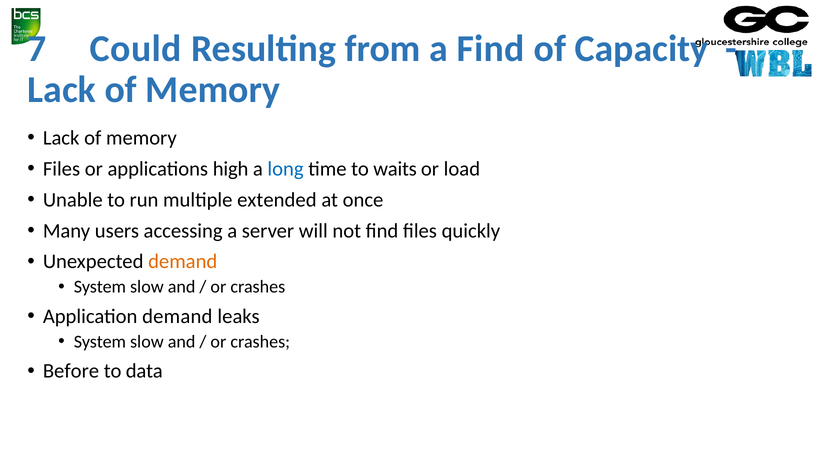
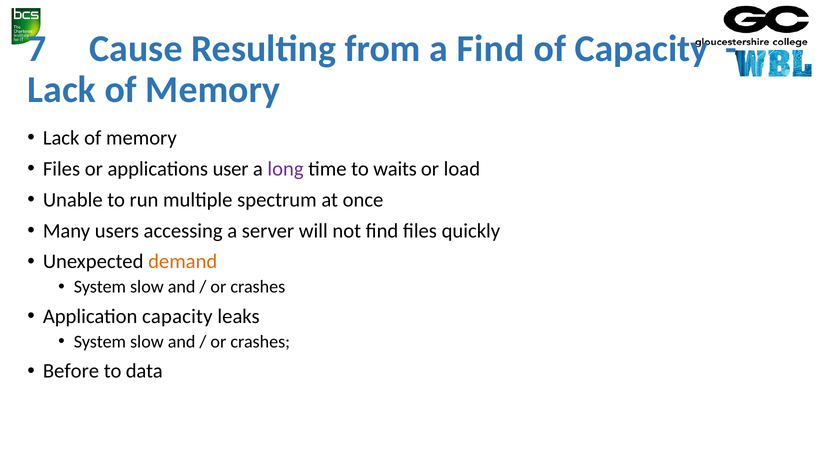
Could: Could -> Cause
high: high -> user
long colour: blue -> purple
extended: extended -> spectrum
Application demand: demand -> capacity
